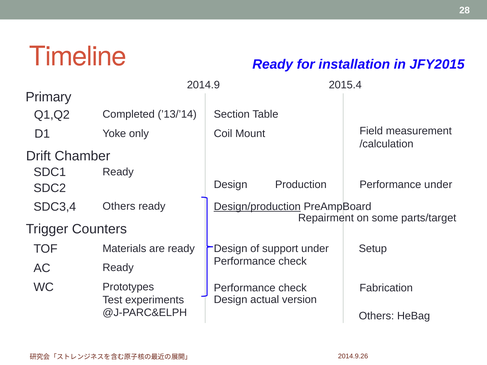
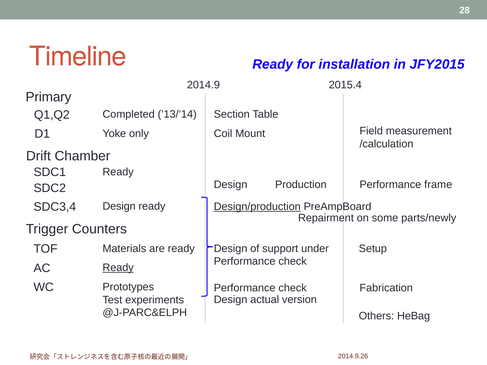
Performance under: under -> frame
Others at (119, 206): Others -> Design
parts/target: parts/target -> parts/newly
Ready at (118, 268) underline: none -> present
